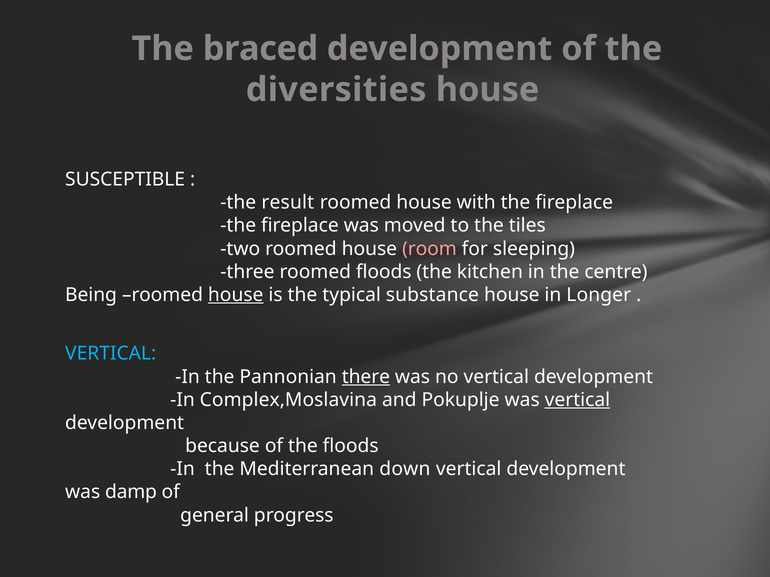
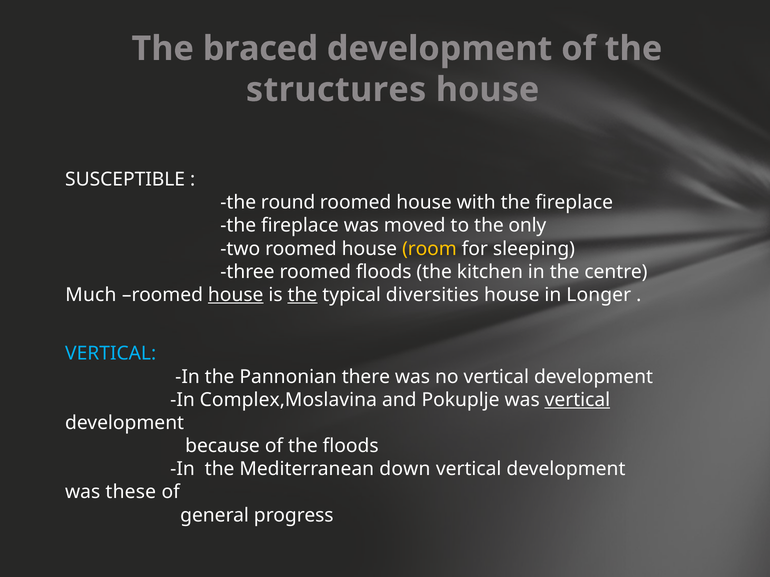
diversities: diversities -> structures
result: result -> round
tiles: tiles -> only
room colour: pink -> yellow
Being: Being -> Much
the at (302, 295) underline: none -> present
substance: substance -> diversities
there underline: present -> none
damp: damp -> these
